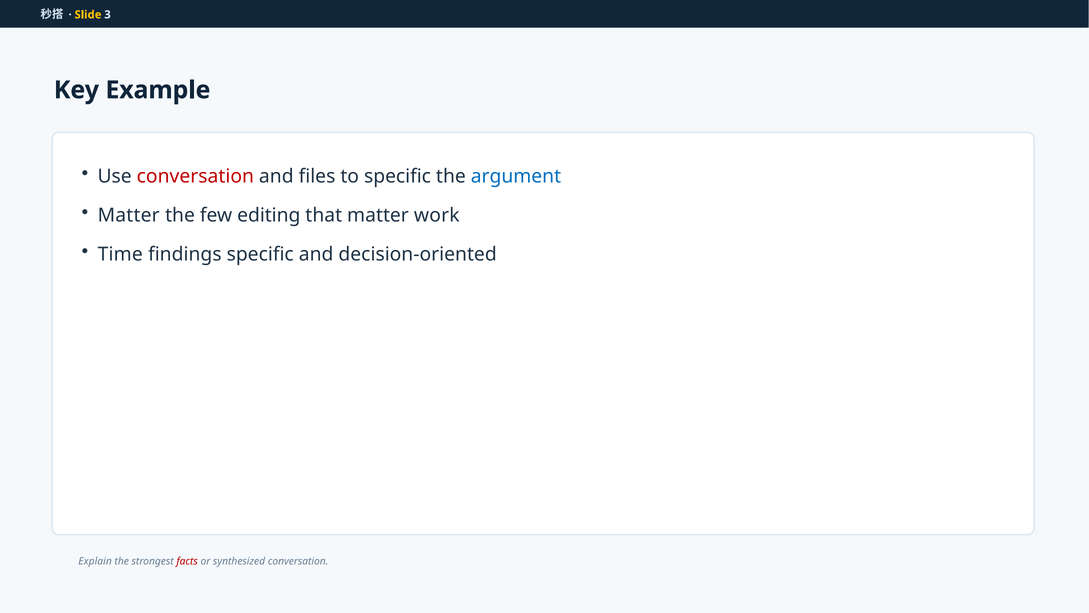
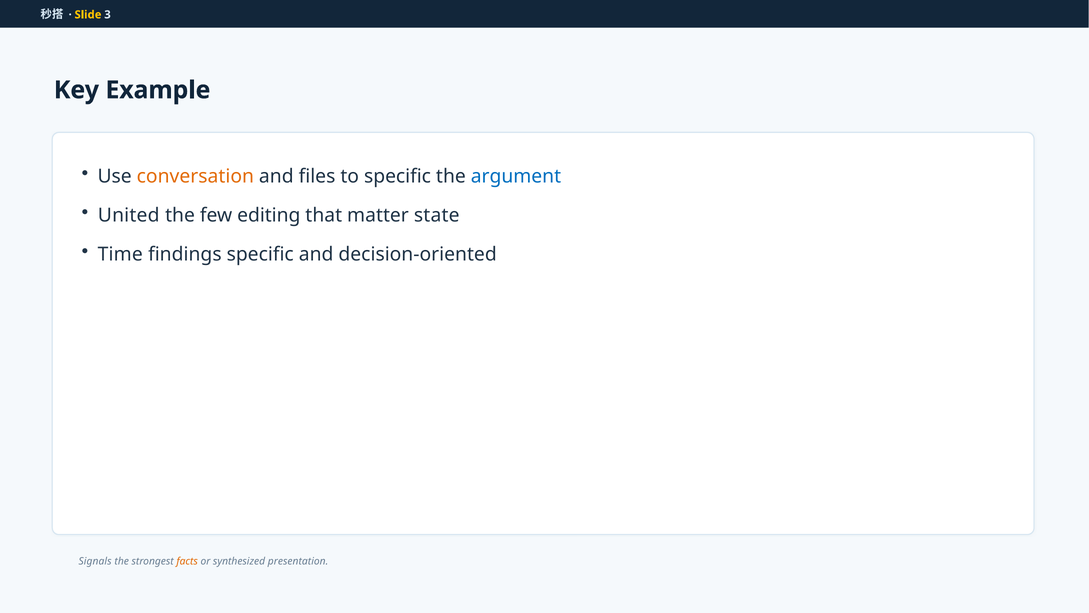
conversation at (195, 176) colour: red -> orange
Matter at (129, 215): Matter -> United
work: work -> state
Explain: Explain -> Signals
facts colour: red -> orange
synthesized conversation: conversation -> presentation
